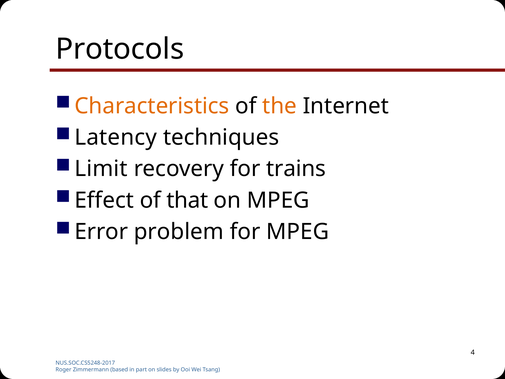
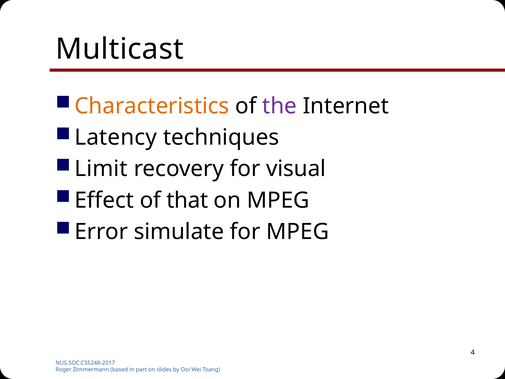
Protocols: Protocols -> Multicast
the colour: orange -> purple
trains: trains -> visual
problem: problem -> simulate
